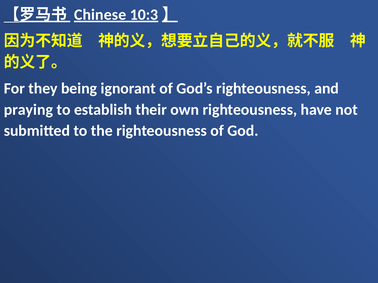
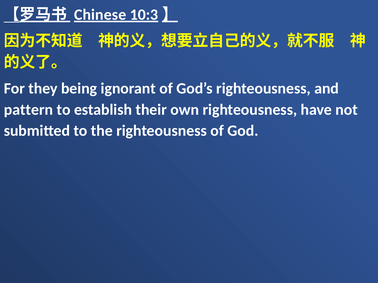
praying: praying -> pattern
